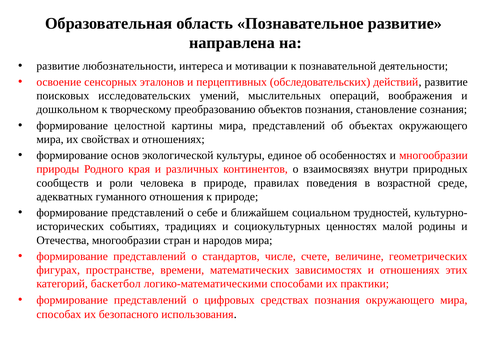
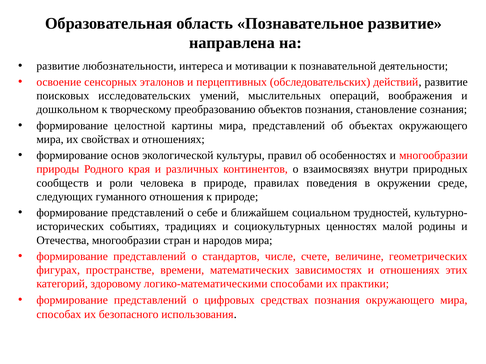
единое: единое -> правил
возрастной: возрастной -> окружении
адекватных: адекватных -> следующих
баскетбол: баскетбол -> здоровому
